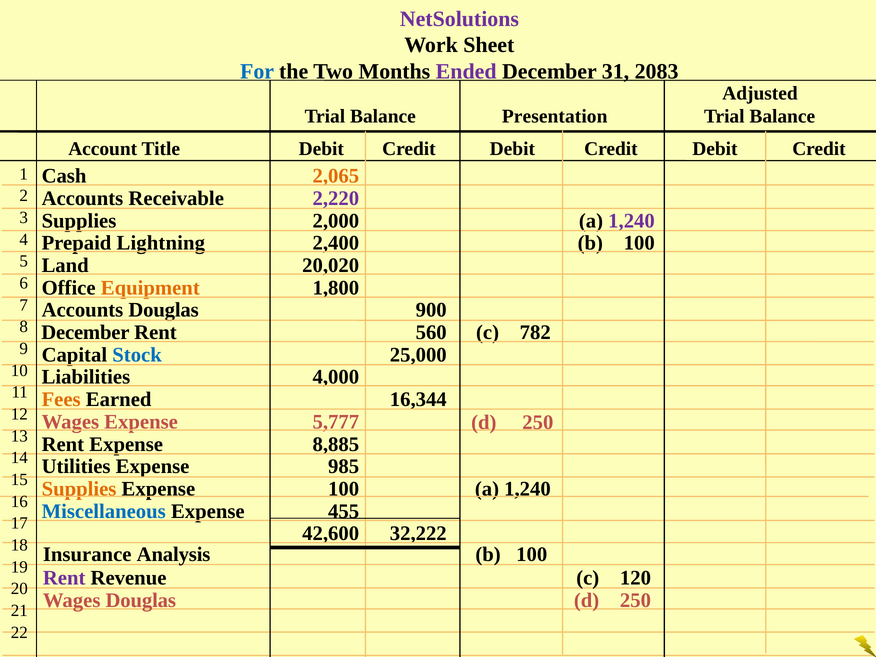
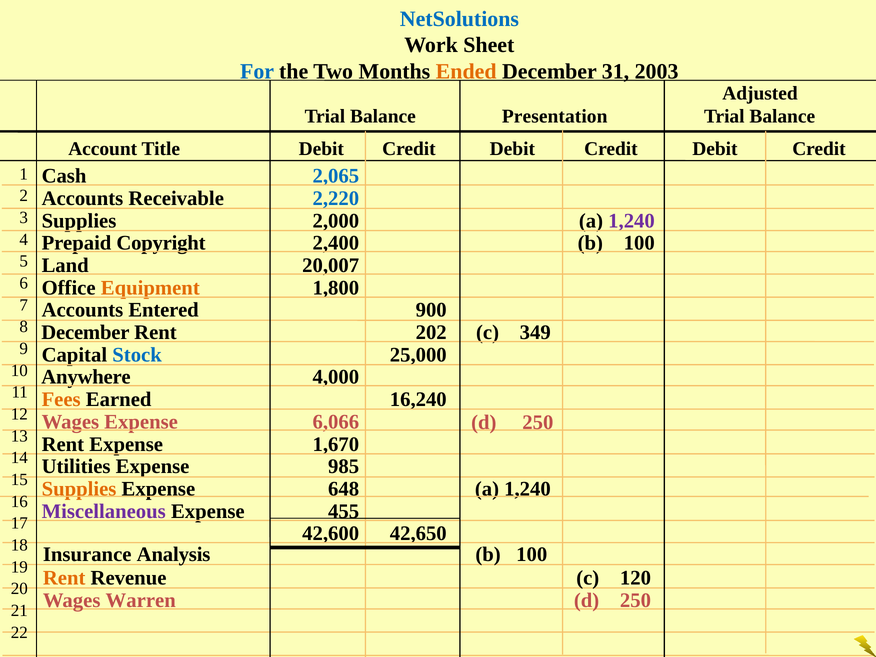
NetSolutions colour: purple -> blue
Ended colour: purple -> orange
2083: 2083 -> 2003
2,065 colour: orange -> blue
2,220 colour: purple -> blue
Lightning: Lightning -> Copyright
20,020: 20,020 -> 20,007
Accounts Douglas: Douglas -> Entered
560: 560 -> 202
782: 782 -> 349
Liabilities: Liabilities -> Anywhere
16,344: 16,344 -> 16,240
5,777: 5,777 -> 6,066
8,885: 8,885 -> 1,670
Expense 100: 100 -> 648
Miscellaneous colour: blue -> purple
32,222: 32,222 -> 42,650
Rent at (64, 578) colour: purple -> orange
Wages Douglas: Douglas -> Warren
